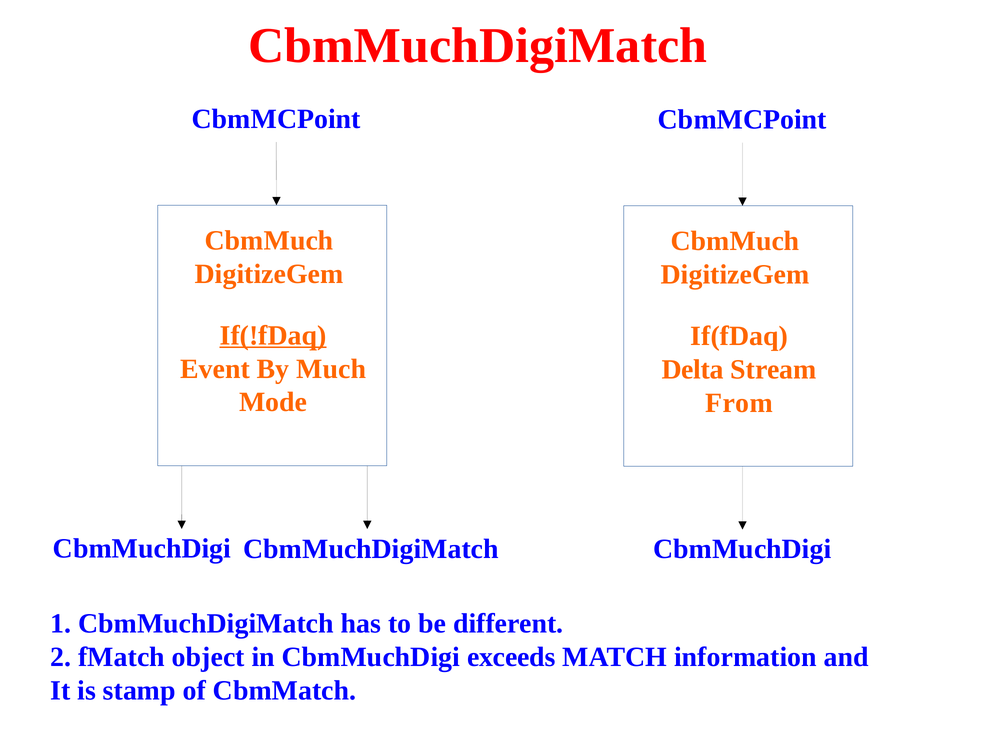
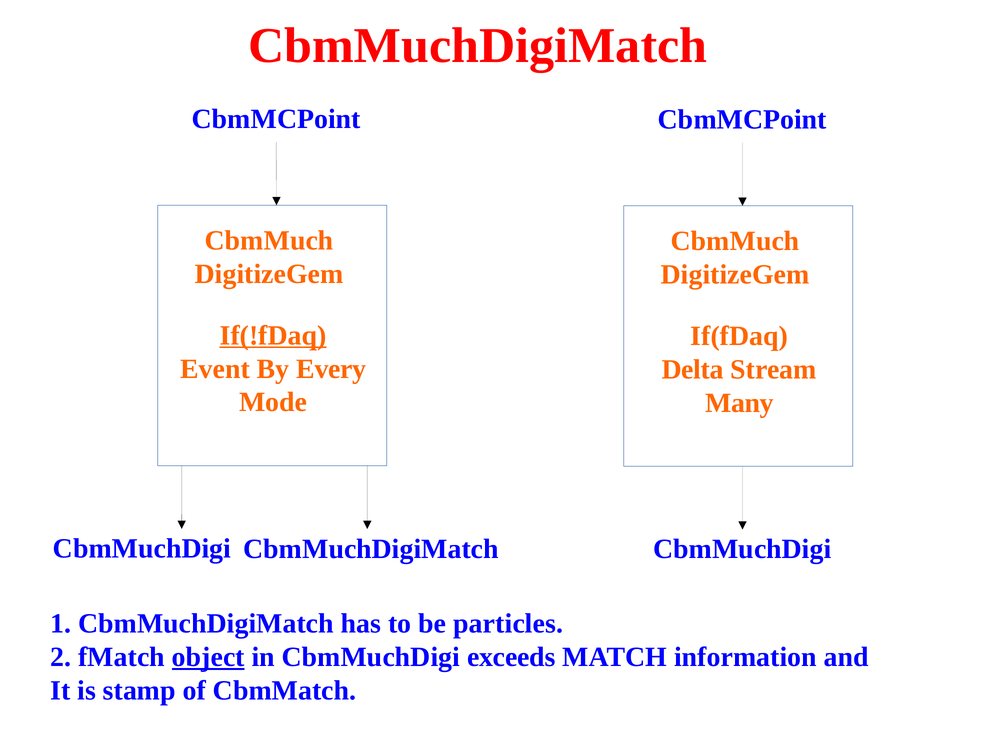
Much: Much -> Every
From: From -> Many
different: different -> particles
object underline: none -> present
